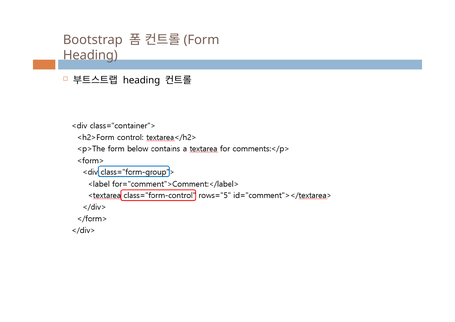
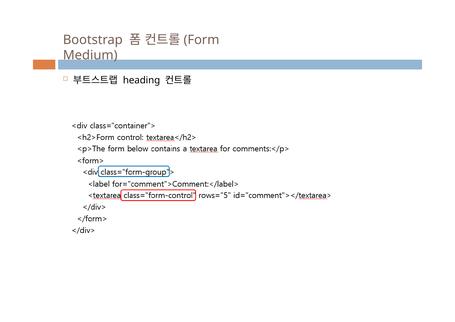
Heading at (90, 55): Heading -> Medium
